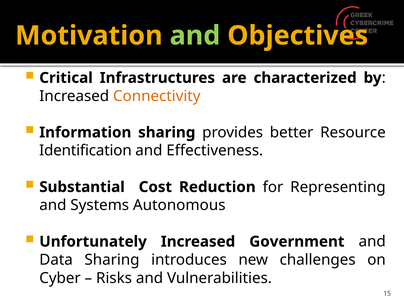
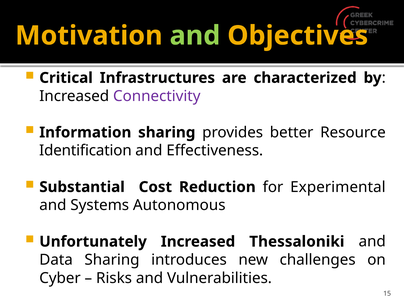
Connectivity colour: orange -> purple
Representing: Representing -> Experimental
Government: Government -> Thessaloniki
